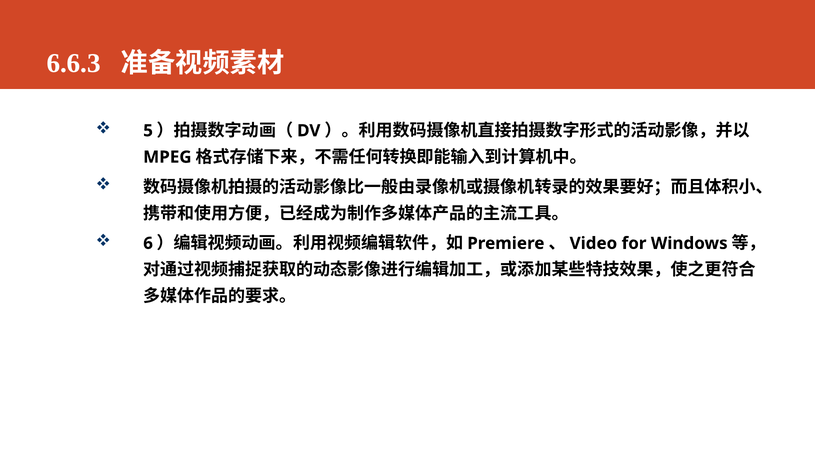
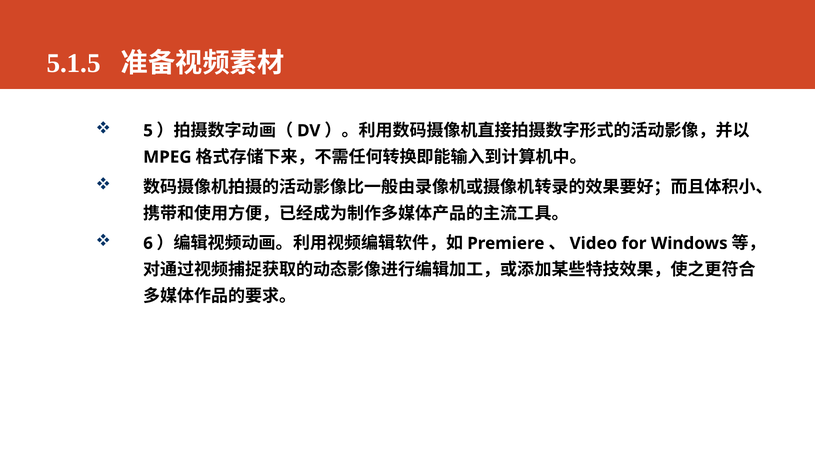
6.6.3: 6.6.3 -> 5.1.5
